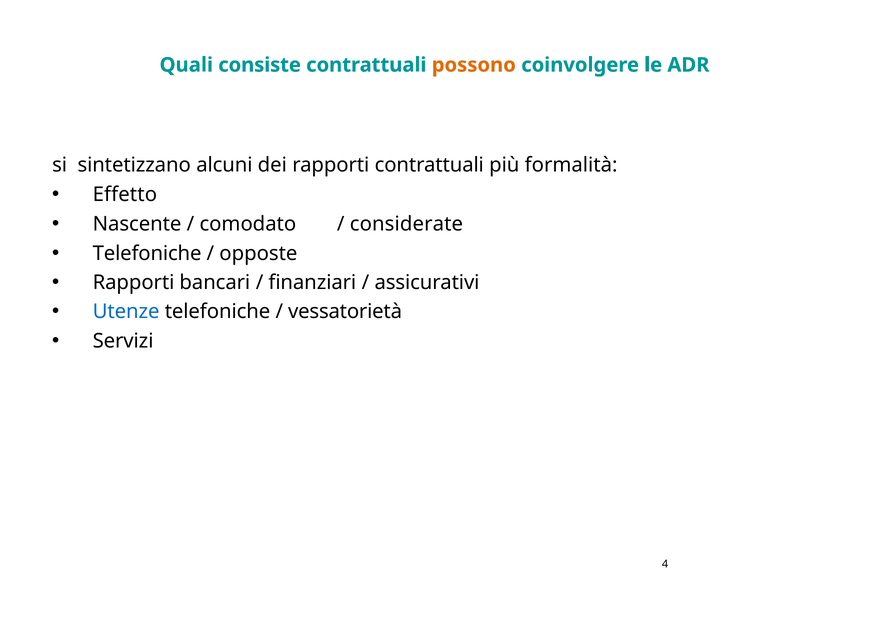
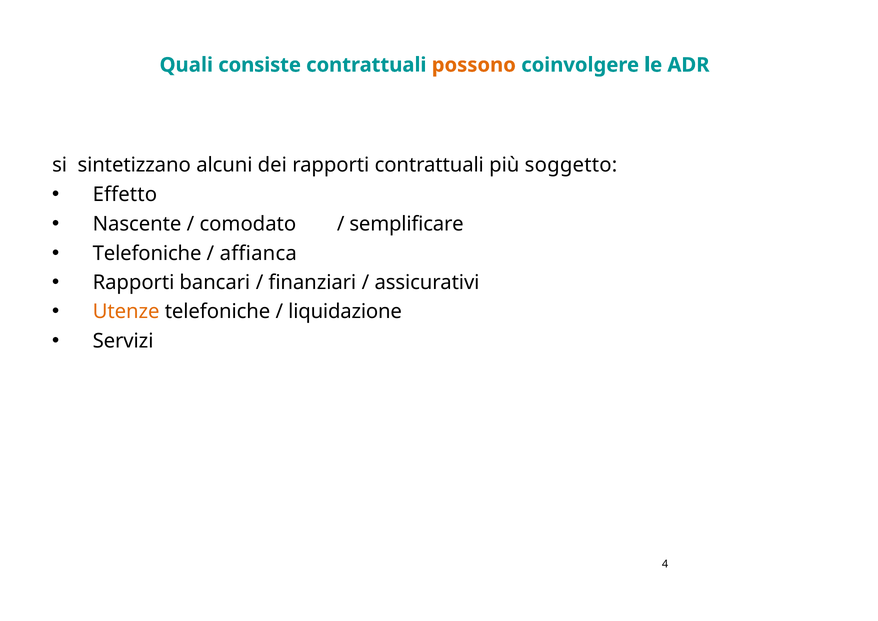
formalità: formalità -> soggetto
considerate: considerate -> semplificare
opposte: opposte -> affianca
Utenze colour: blue -> orange
vessatorietà: vessatorietà -> liquidazione
